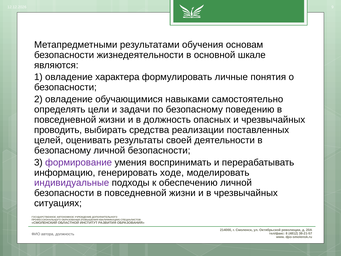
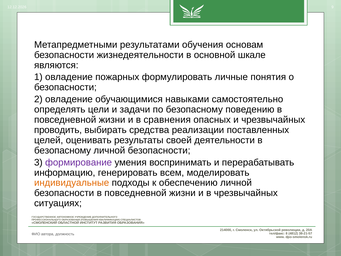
характера: характера -> пожарных
в должность: должность -> сравнения
ходе: ходе -> всем
индивидуальные colour: purple -> orange
